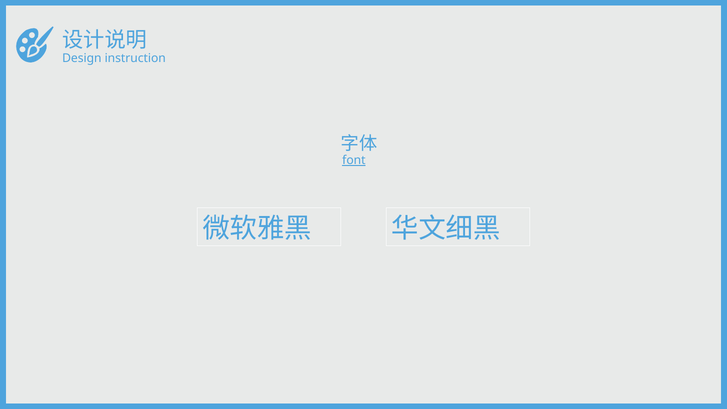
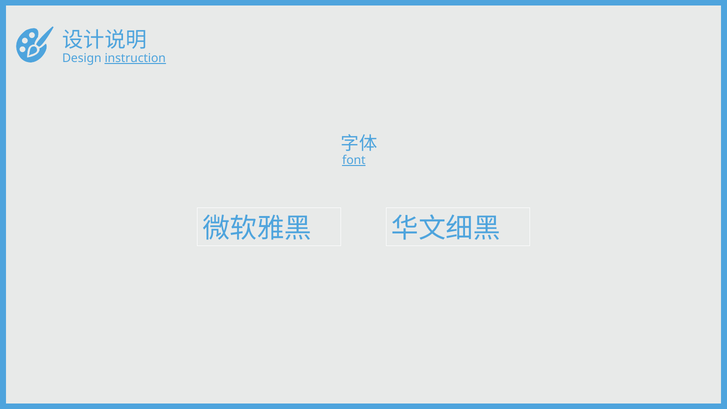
instruction underline: none -> present
